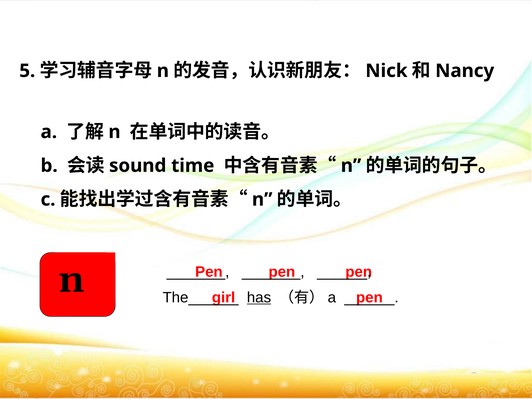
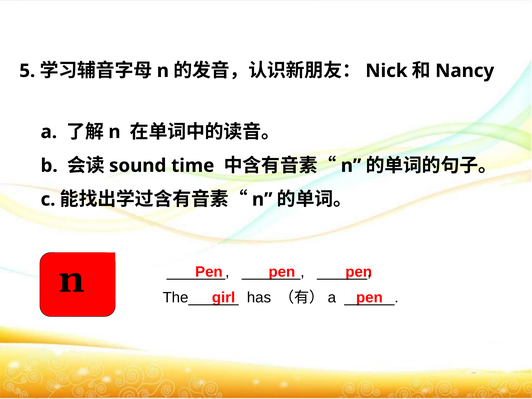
has underline: present -> none
